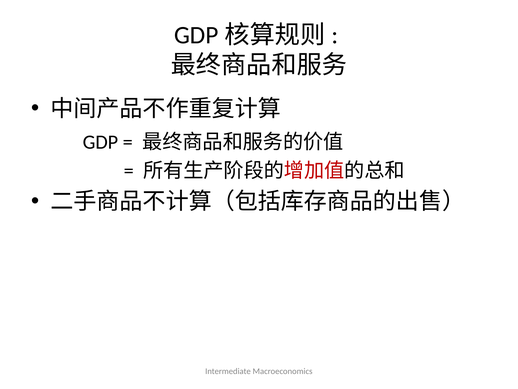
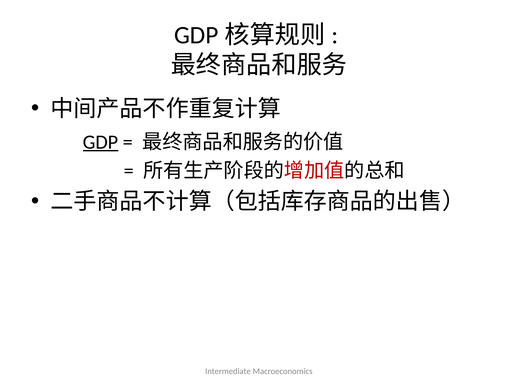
GDP underline: none -> present
